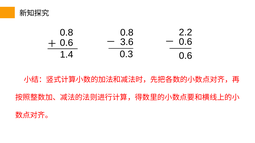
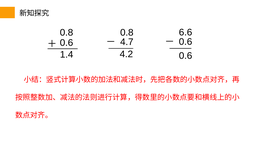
2.2: 2.2 -> 6.6
3.6: 3.6 -> 4.7
0.3: 0.3 -> 4.2
